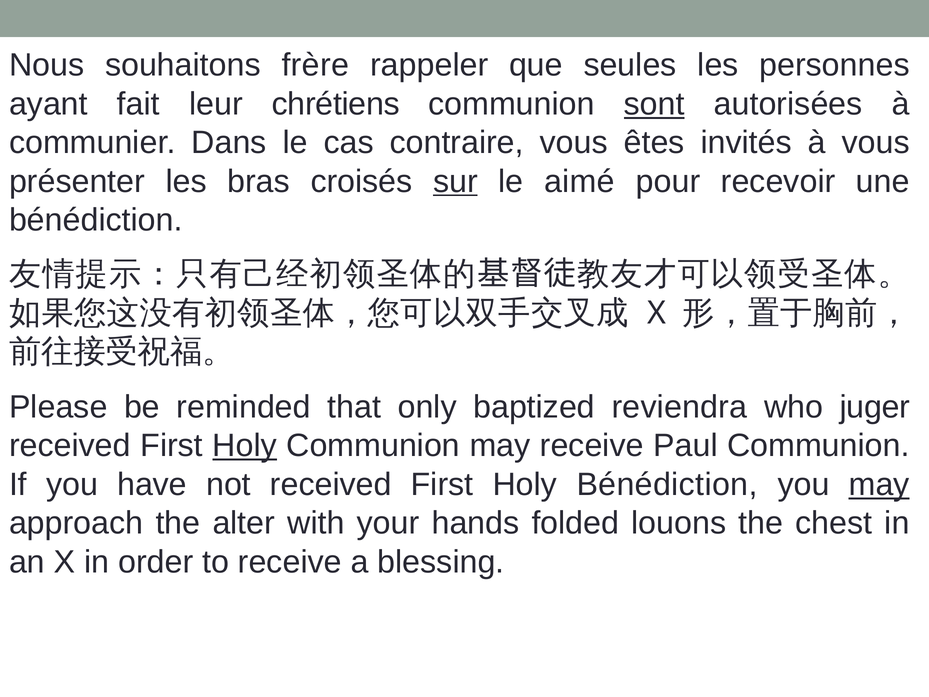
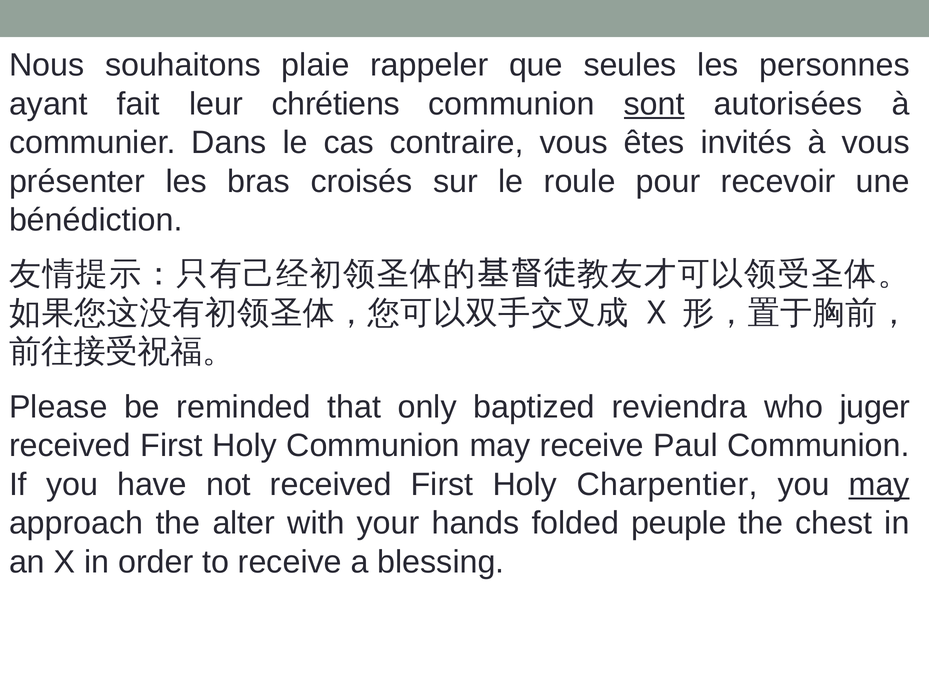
frère: frère -> plaie
sur underline: present -> none
aimé: aimé -> roule
Holy at (245, 446) underline: present -> none
Holy Bénédiction: Bénédiction -> Charpentier
louons: louons -> peuple
